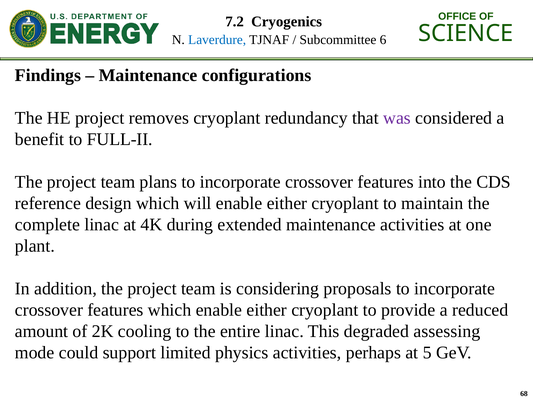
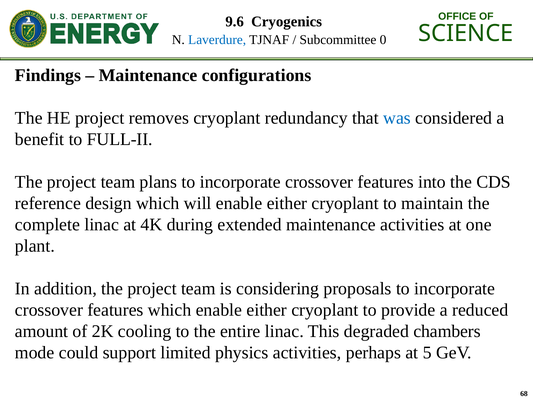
7.2: 7.2 -> 9.6
6: 6 -> 0
was colour: purple -> blue
assessing: assessing -> chambers
